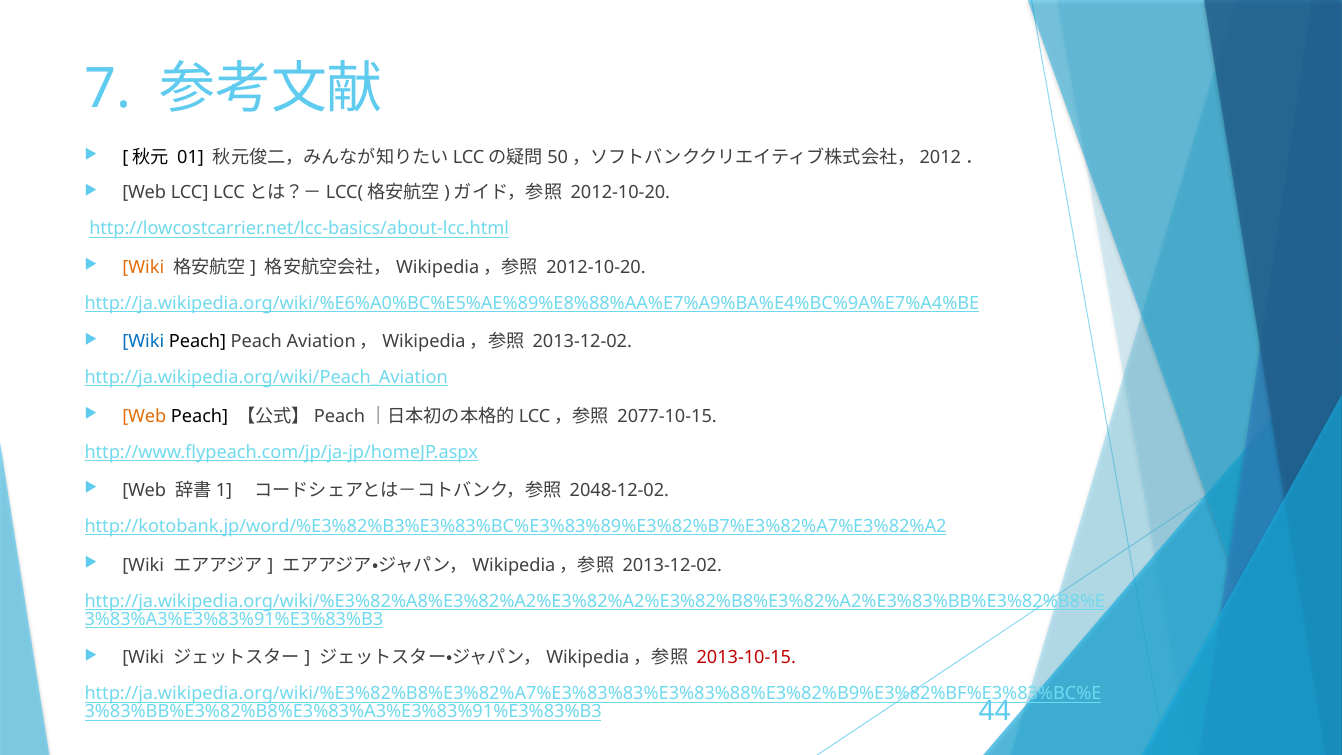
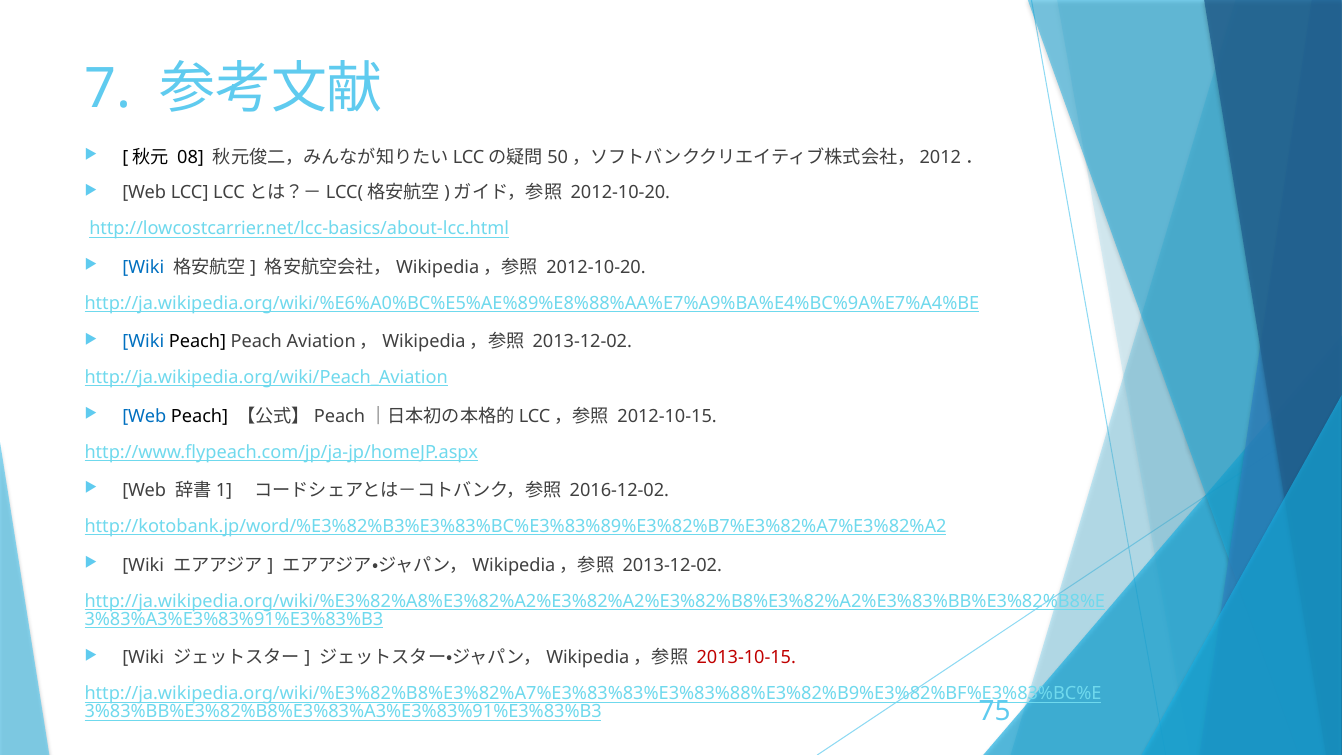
01: 01 -> 08
Wiki at (143, 267) colour: orange -> blue
Web at (144, 416) colour: orange -> blue
2077-10-15: 2077-10-15 -> 2012-10-15
2048-12-02: 2048-12-02 -> 2016-12-02
44: 44 -> 75
